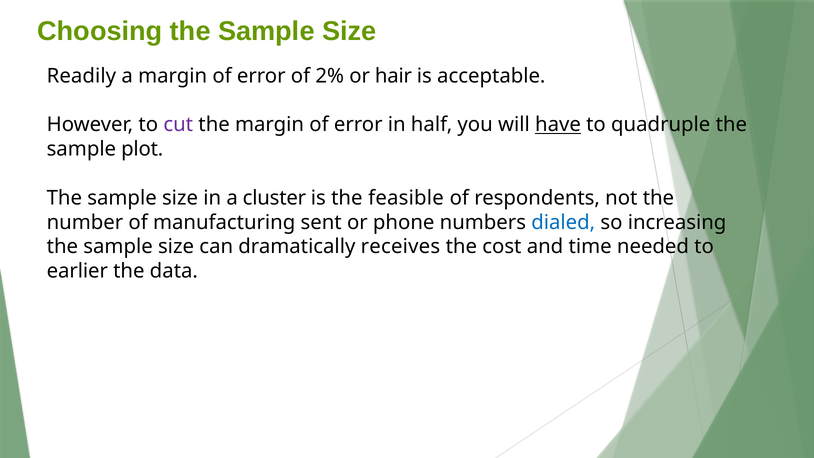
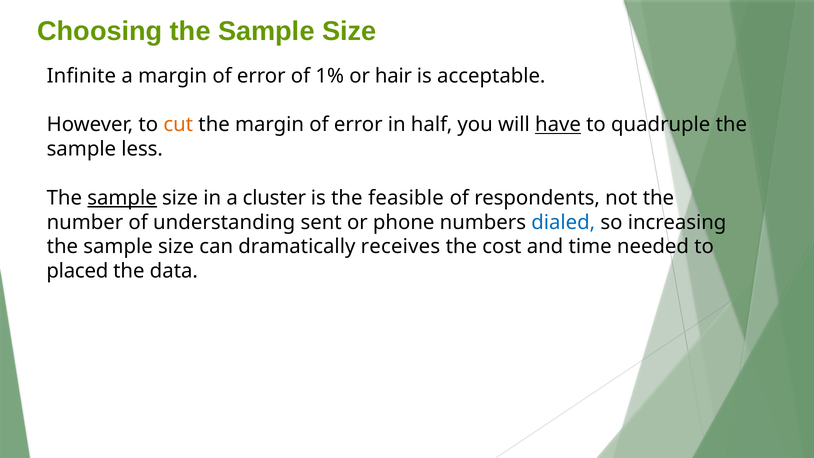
Readily: Readily -> Infinite
2%: 2% -> 1%
cut colour: purple -> orange
plot: plot -> less
sample at (122, 198) underline: none -> present
manufacturing: manufacturing -> understanding
earlier: earlier -> placed
